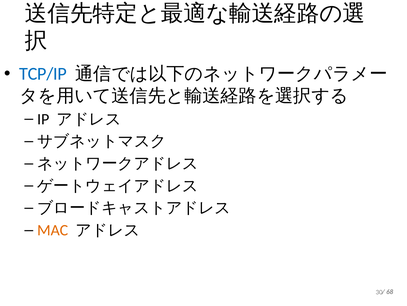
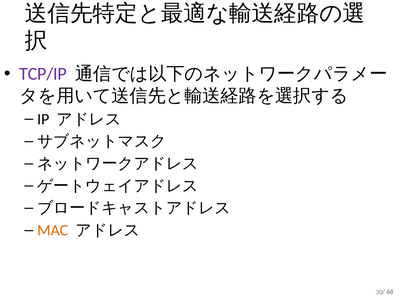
TCP/IP colour: blue -> purple
